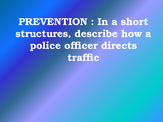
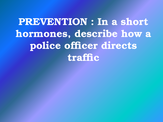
structures: structures -> hormones
